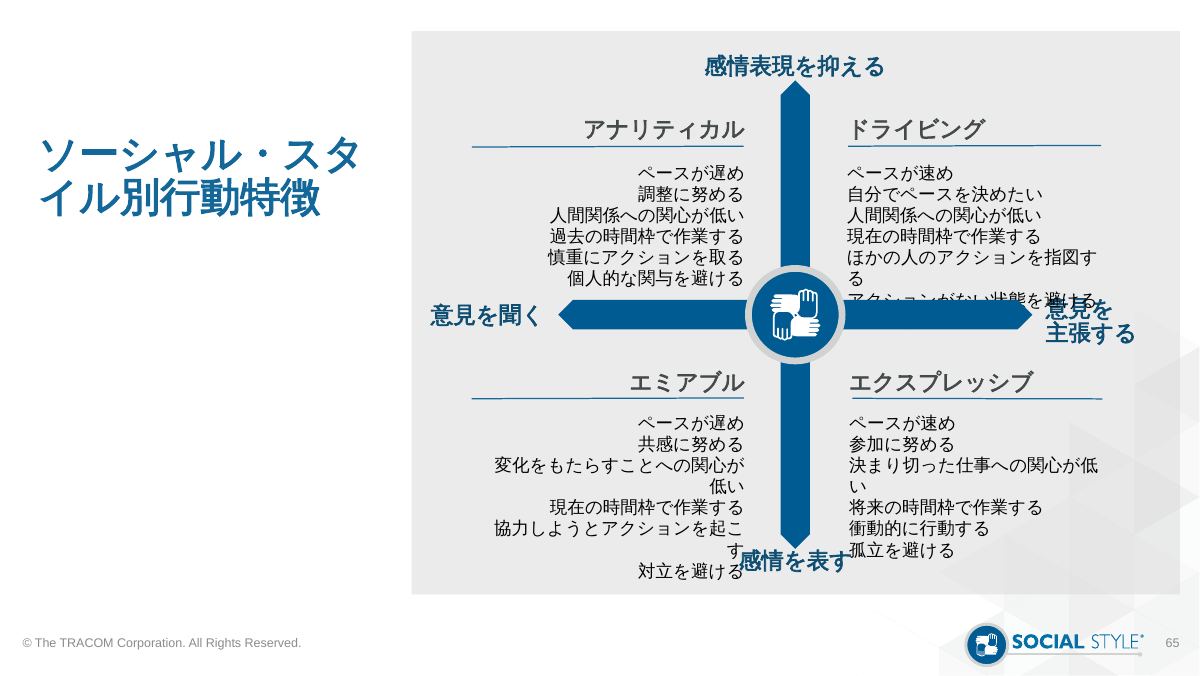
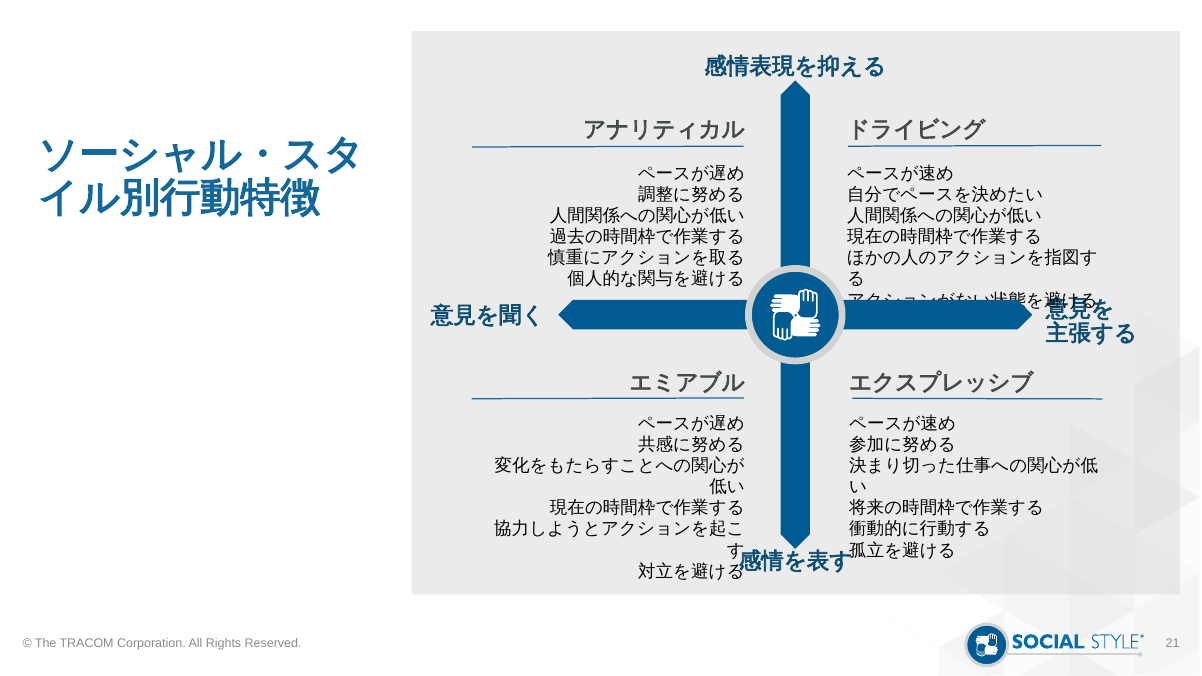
65: 65 -> 21
